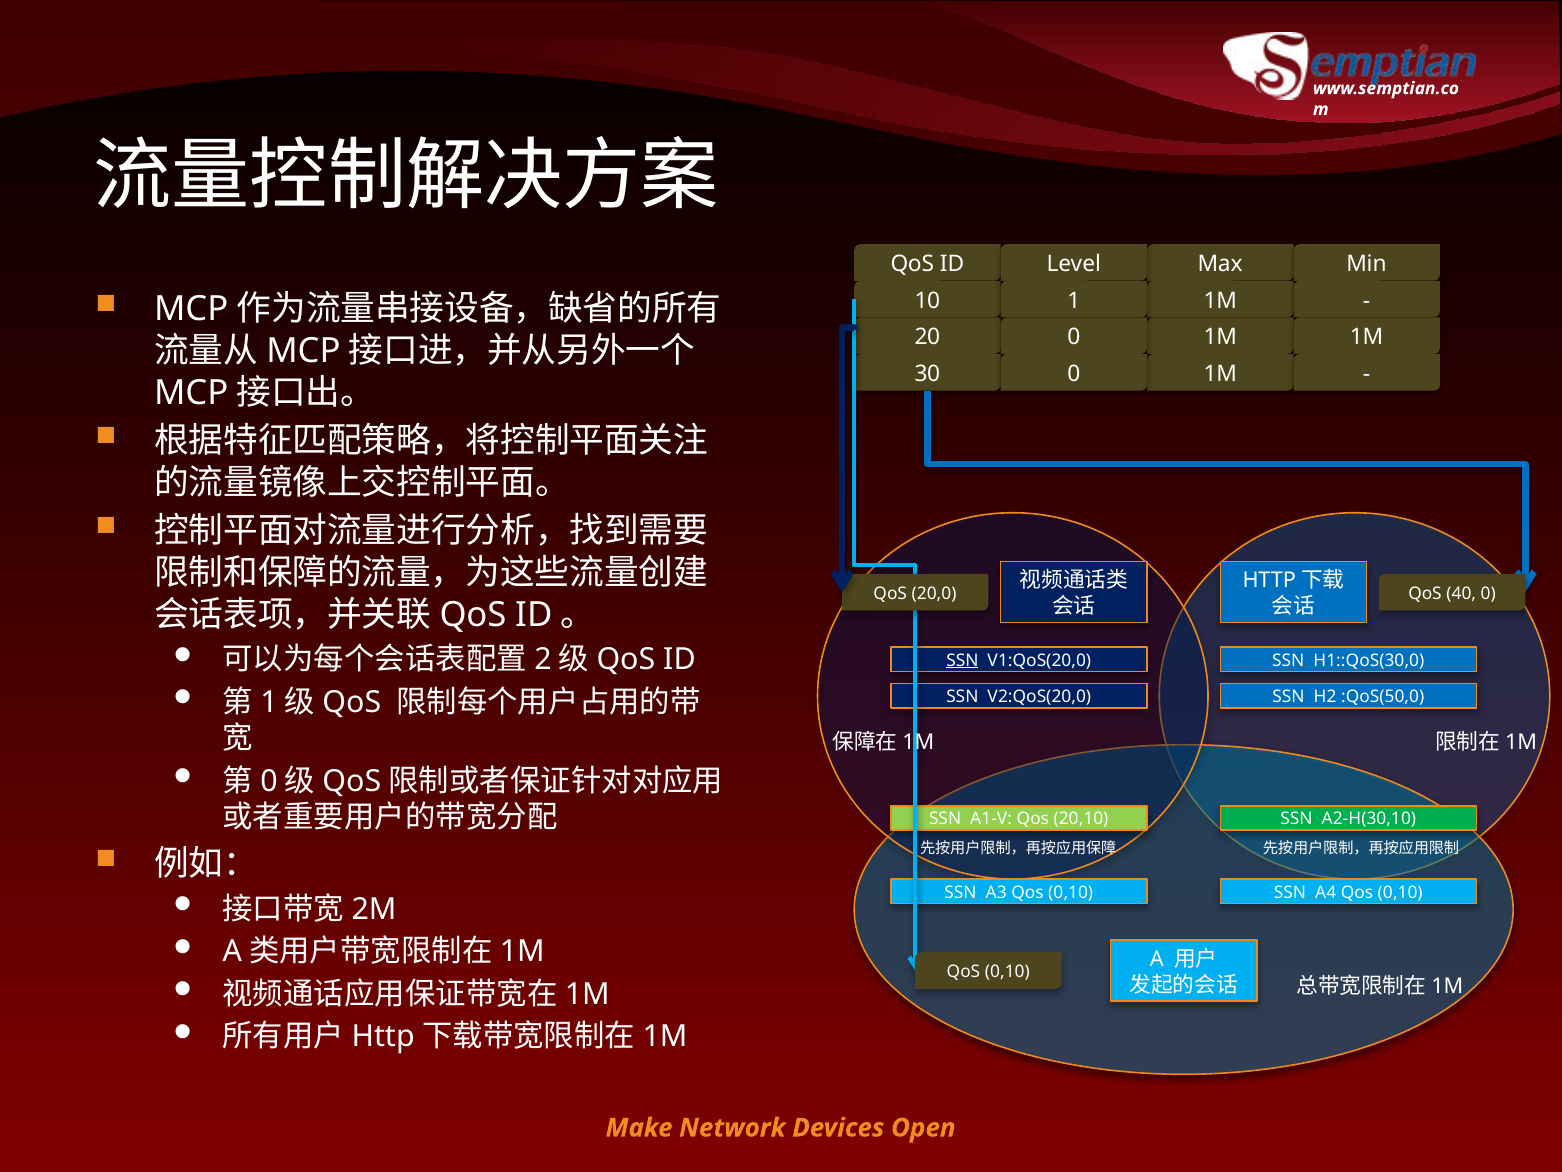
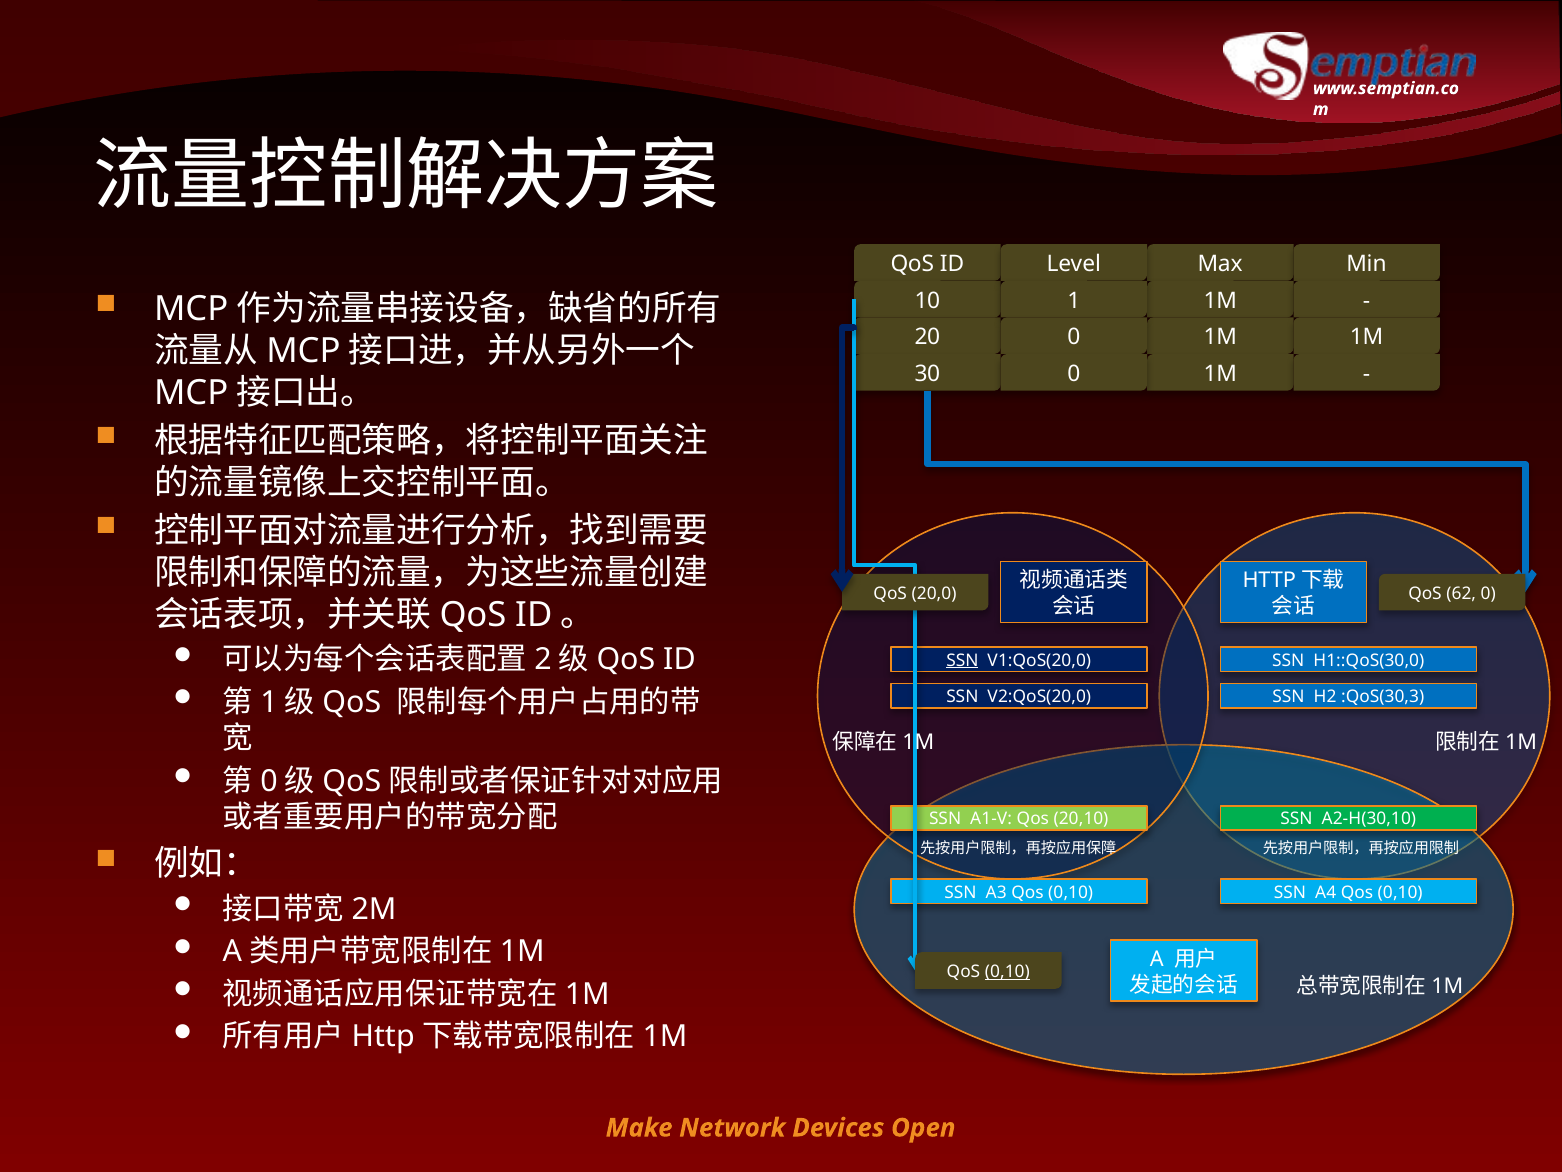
40: 40 -> 62
:QoS(50,0: :QoS(50,0 -> :QoS(30,3
0,10 at (1007, 971) underline: none -> present
